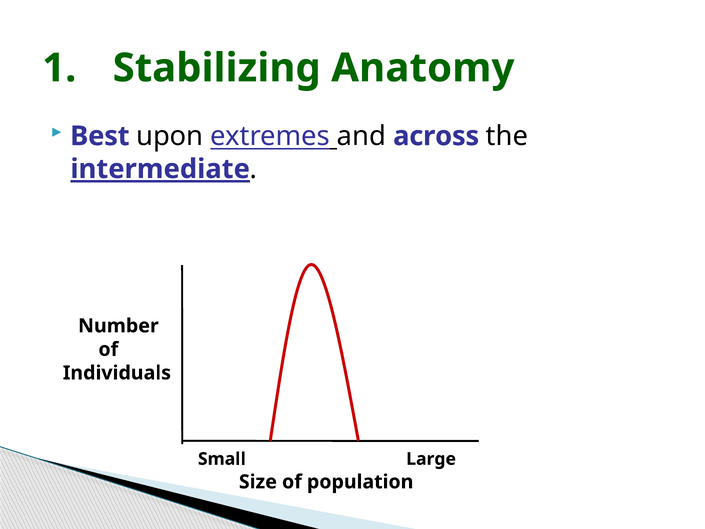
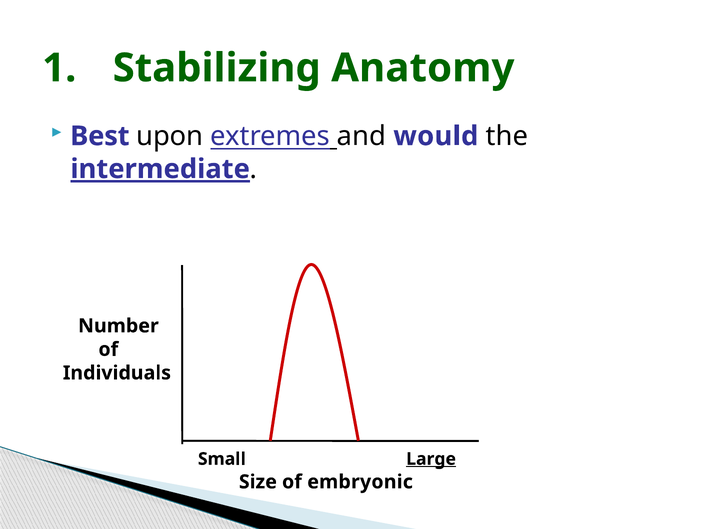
across: across -> would
Large underline: none -> present
population: population -> embryonic
